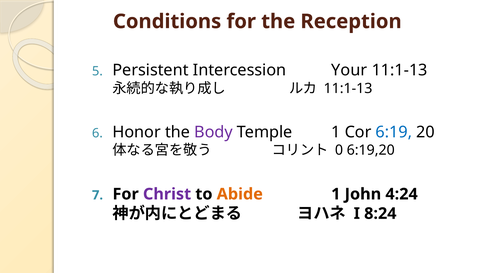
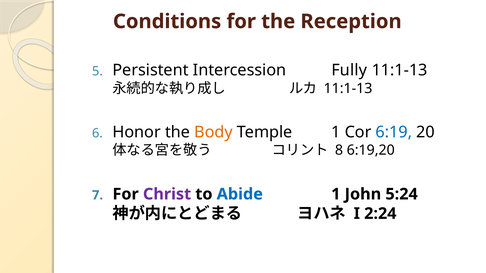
Your: Your -> Fully
Body colour: purple -> orange
0: 0 -> 8
Abide colour: orange -> blue
4:24: 4:24 -> 5:24
8:24: 8:24 -> 2:24
